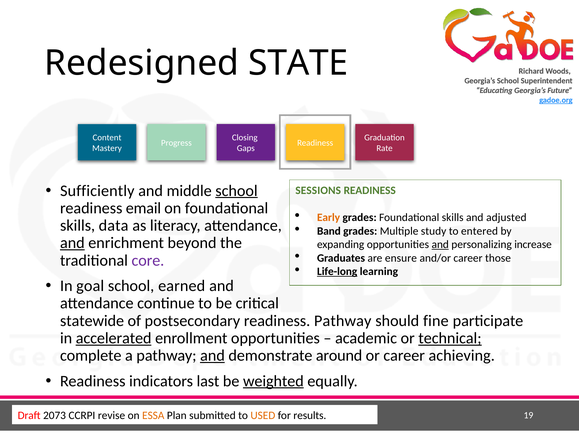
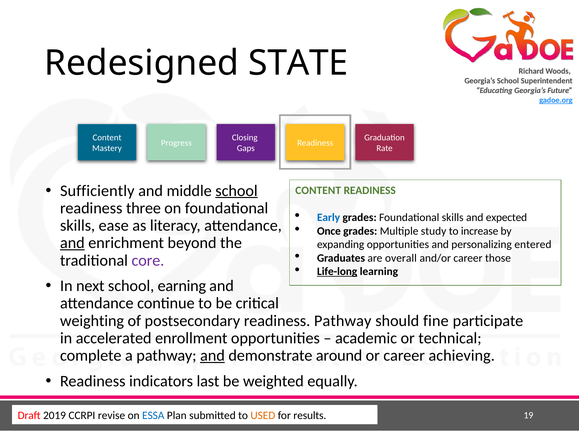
SESSIONS at (318, 190): SESSIONS -> CONTENT
email: email -> three
Early colour: orange -> blue
adjusted: adjusted -> expected
data: data -> ease
Band: Band -> Once
entered: entered -> increase
and at (440, 244) underline: present -> none
increase: increase -> entered
ensure: ensure -> overall
goal: goal -> next
earned: earned -> earning
statewide: statewide -> weighting
accelerated underline: present -> none
technical underline: present -> none
weighted underline: present -> none
2073: 2073 -> 2019
ESSA colour: orange -> blue
